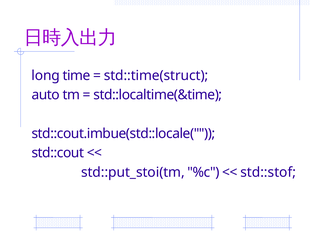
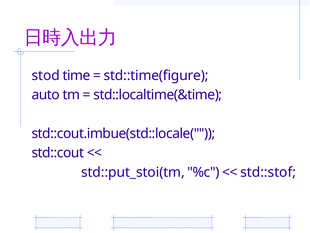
long: long -> stod
std::time(struct: std::time(struct -> std::time(figure
